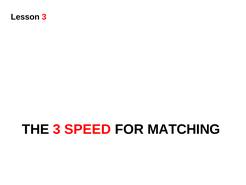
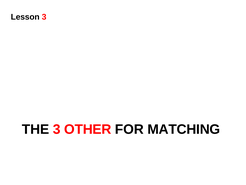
SPEED: SPEED -> OTHER
